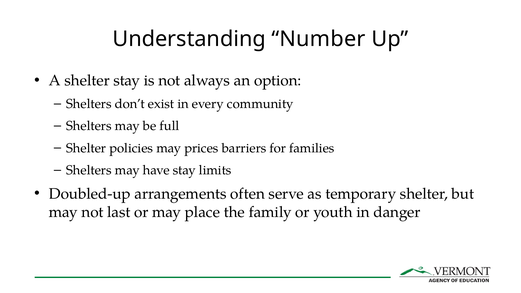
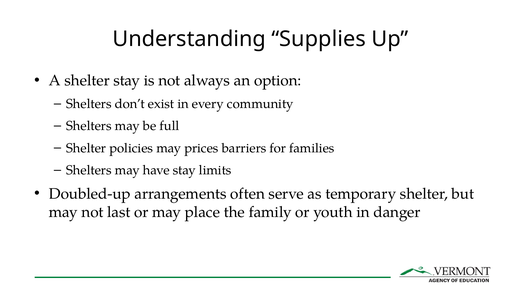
Number: Number -> Supplies
